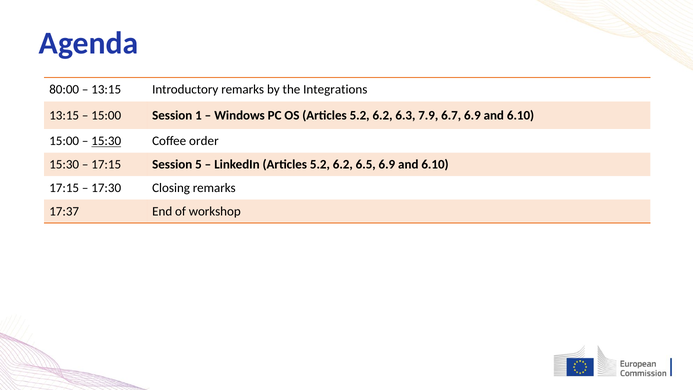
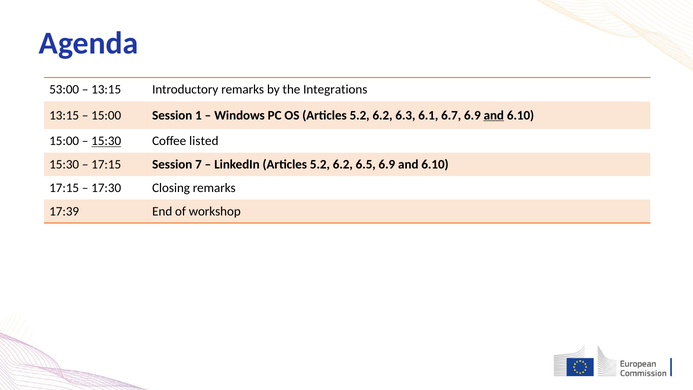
80:00: 80:00 -> 53:00
7.9: 7.9 -> 6.1
and at (494, 115) underline: none -> present
order: order -> listed
5: 5 -> 7
17:37: 17:37 -> 17:39
